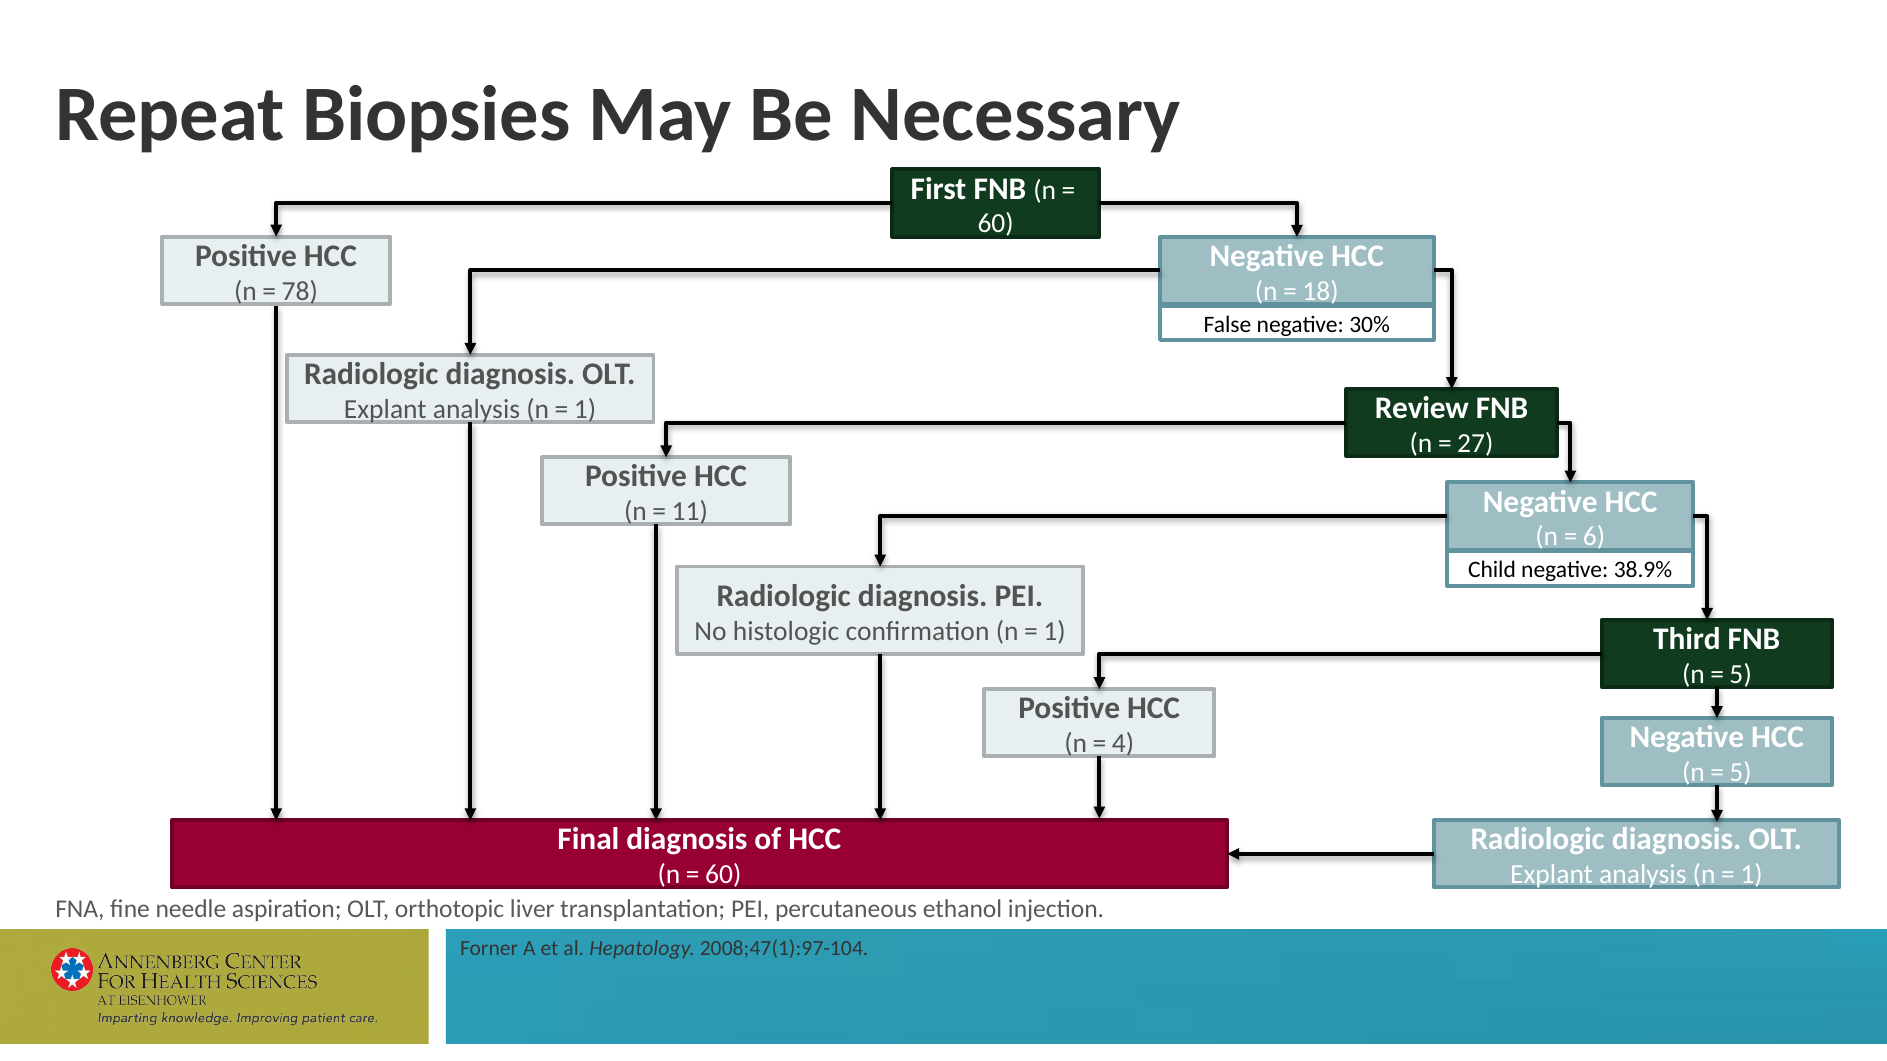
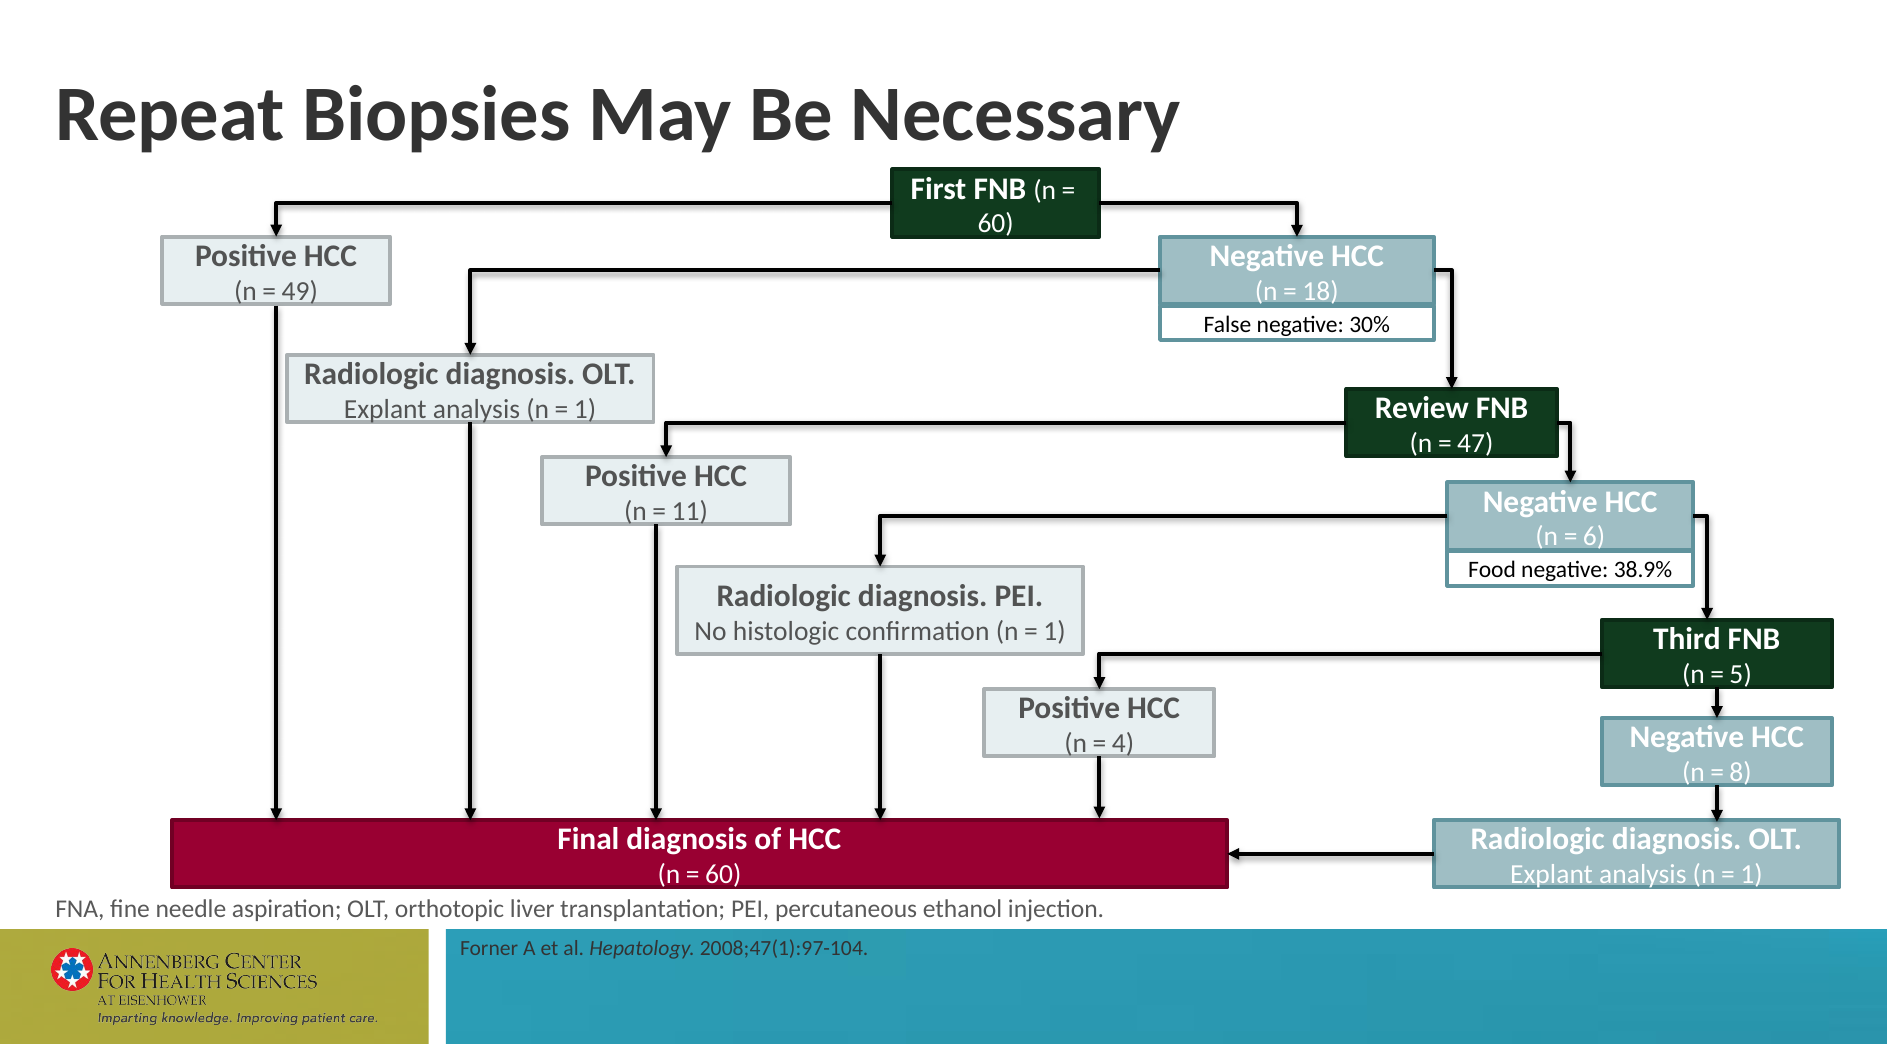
78: 78 -> 49
27: 27 -> 47
Child: Child -> Food
5 at (1741, 773): 5 -> 8
